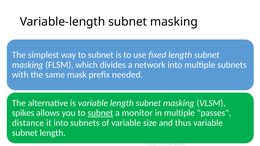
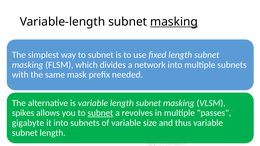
masking at (174, 22) underline: none -> present
monitor: monitor -> revolves
distance: distance -> gigabyte
